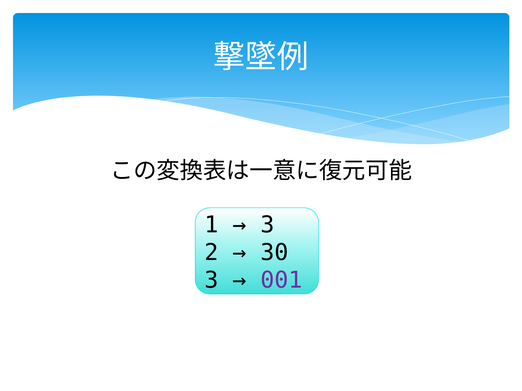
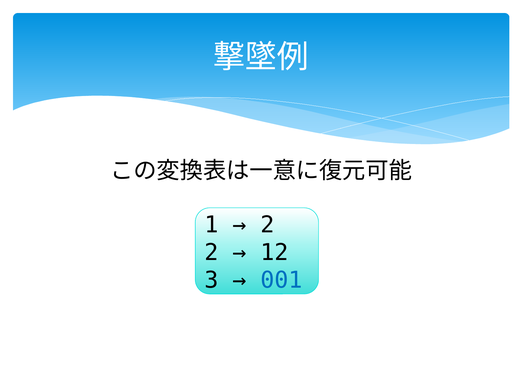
3 at (267, 225): 3 -> 2
30: 30 -> 12
001 colour: purple -> blue
